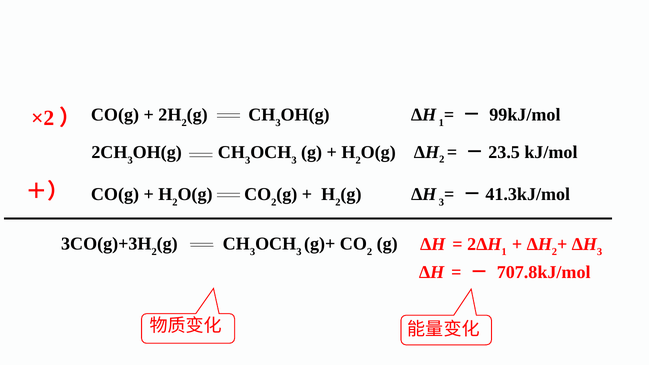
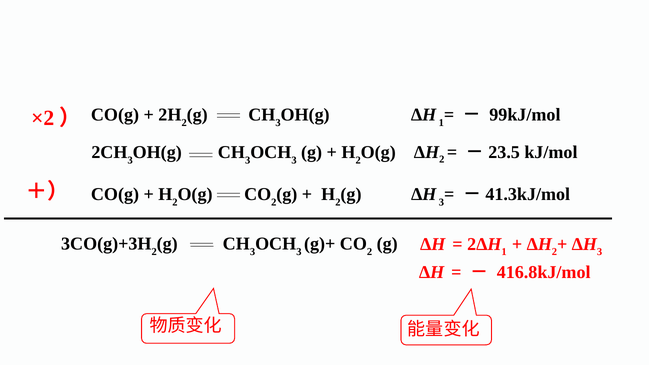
707.8kJ/mol: 707.8kJ/mol -> 416.8kJ/mol
